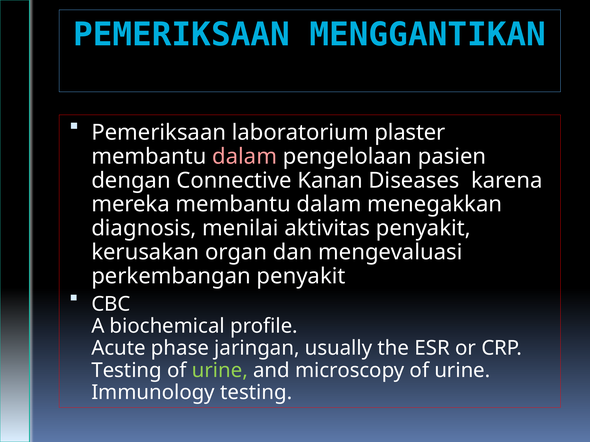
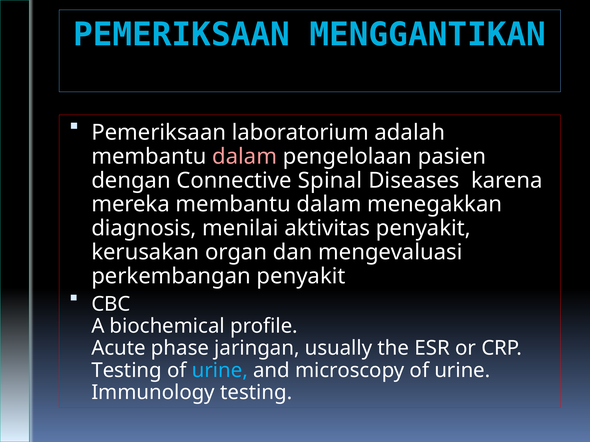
plaster: plaster -> adalah
Kanan: Kanan -> Spinal
urine at (220, 371) colour: light green -> light blue
